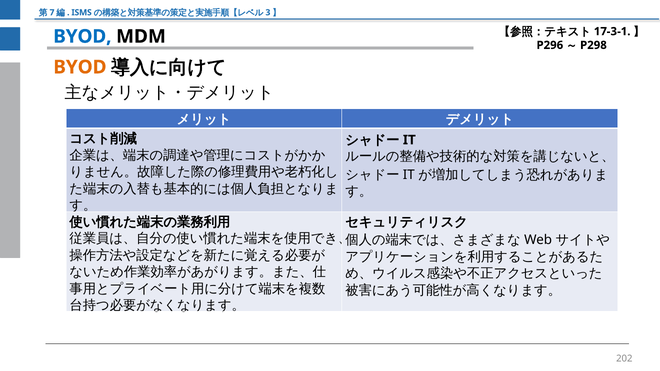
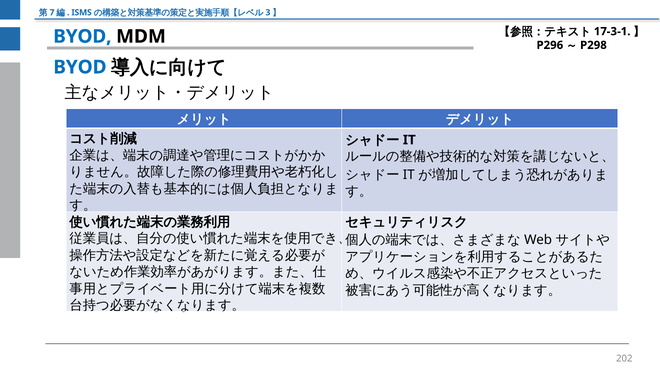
BYOD at (80, 67) colour: orange -> blue
